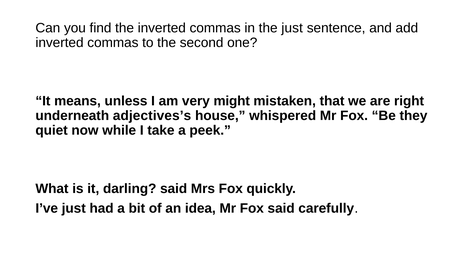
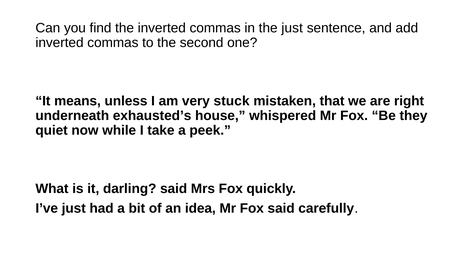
might: might -> stuck
adjectives’s: adjectives’s -> exhausted’s
